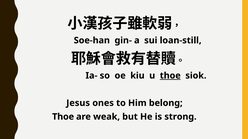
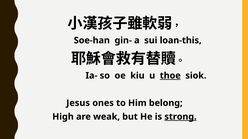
loan-still: loan-still -> loan-this
Thoe at (63, 117): Thoe -> High
strong underline: none -> present
